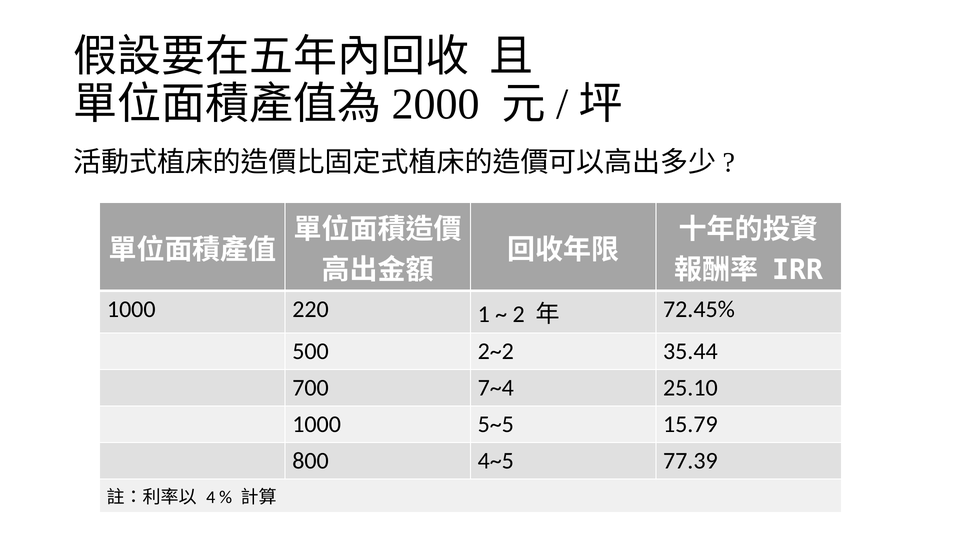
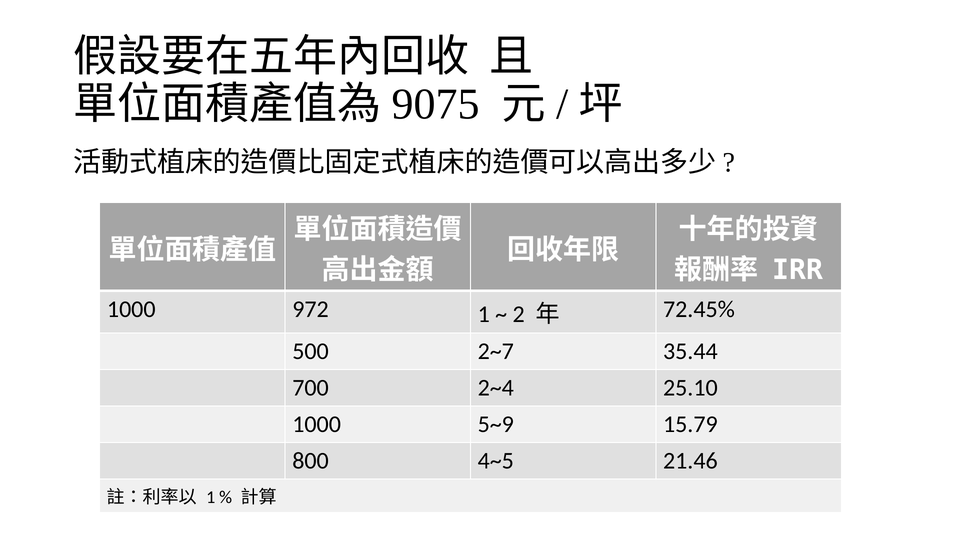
2000: 2000 -> 9075
220: 220 -> 972
2~2: 2~2 -> 2~7
7~4: 7~4 -> 2~4
5~5: 5~5 -> 5~9
77.39: 77.39 -> 21.46
4 at (211, 498): 4 -> 1
